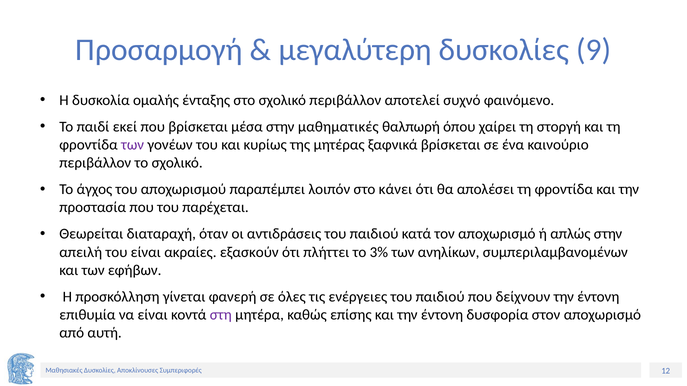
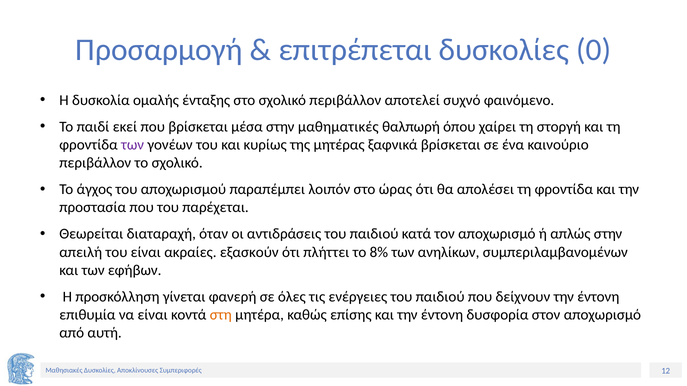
μεγαλύτερη: μεγαλύτερη -> επιτρέπεται
9: 9 -> 0
κάνει: κάνει -> ώρας
3%: 3% -> 8%
στη colour: purple -> orange
